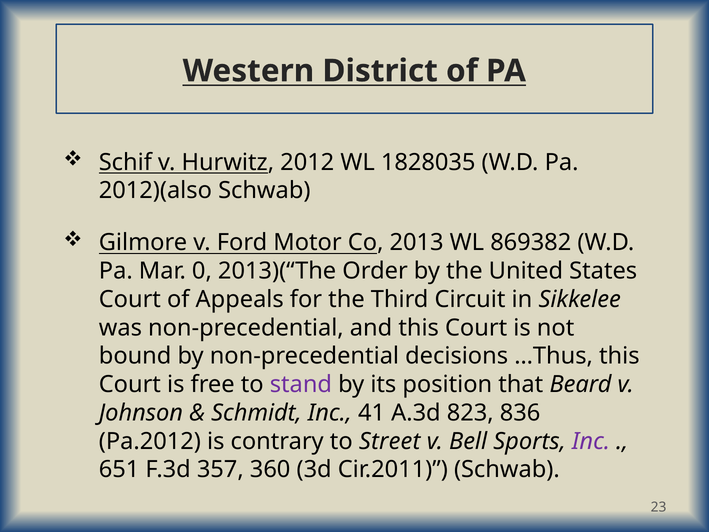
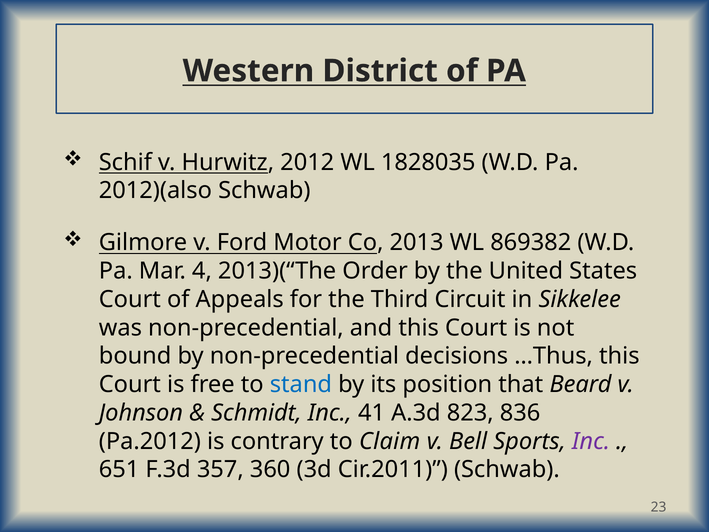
0: 0 -> 4
stand colour: purple -> blue
Street: Street -> Claim
